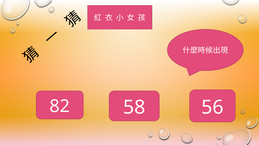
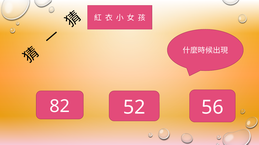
58: 58 -> 52
